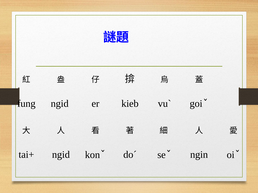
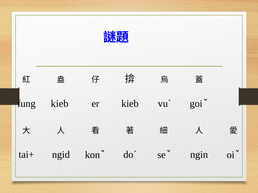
fung ngid: ngid -> kieb
